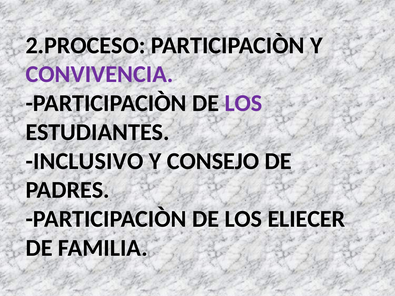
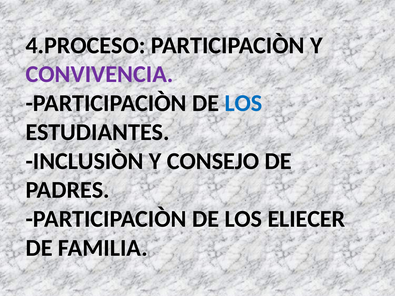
2.PROCESO: 2.PROCESO -> 4.PROCESO
LOS at (243, 103) colour: purple -> blue
INCLUSIVO: INCLUSIVO -> INCLUSIÒN
